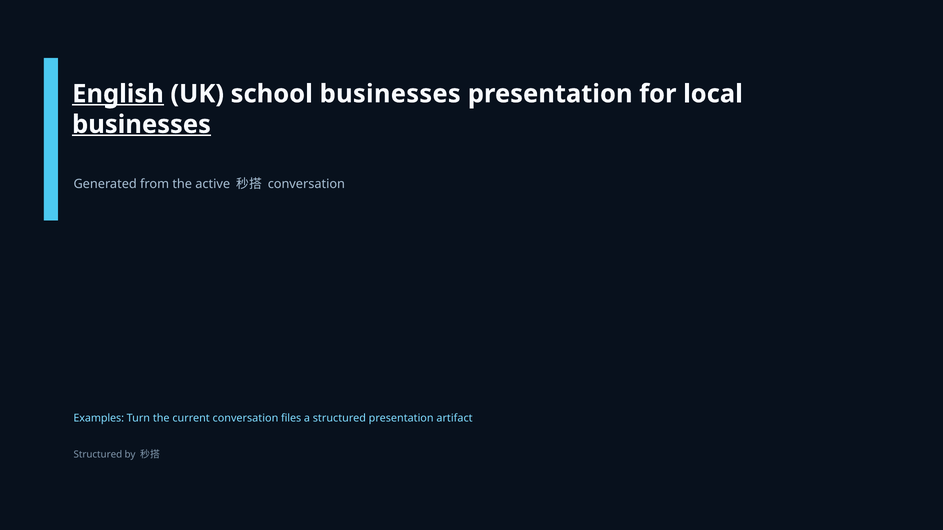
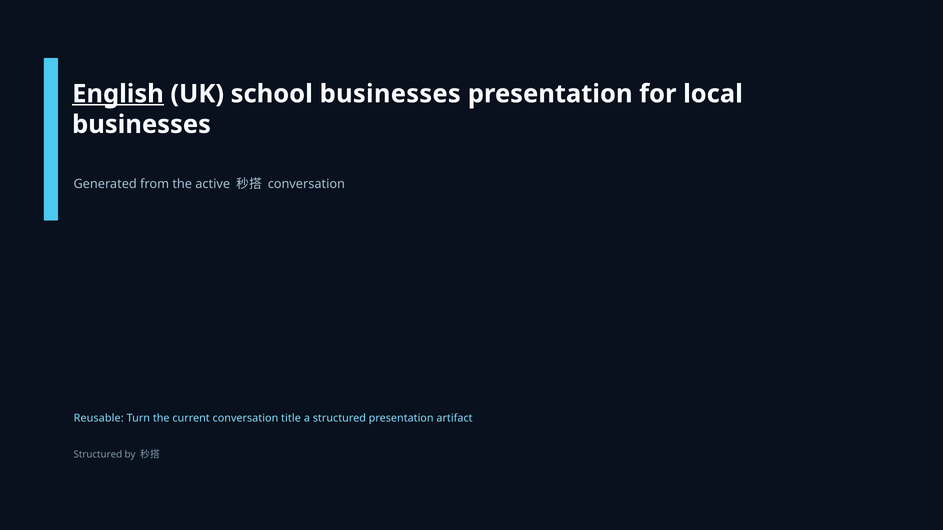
businesses at (142, 125) underline: present -> none
Examples: Examples -> Reusable
files: files -> title
